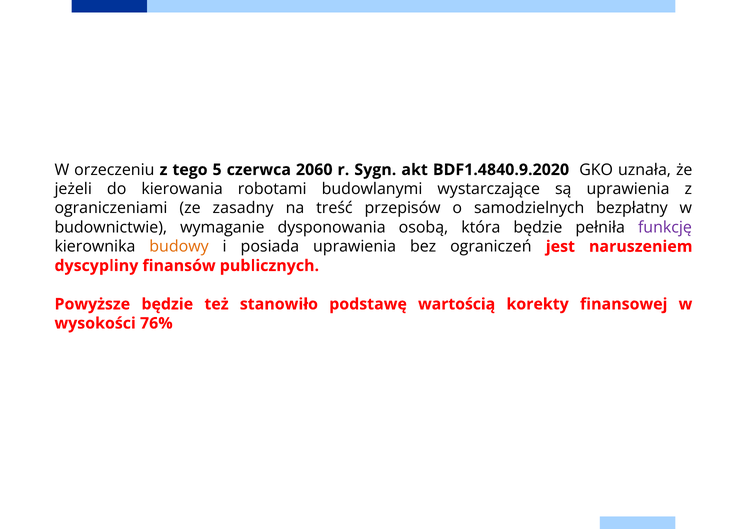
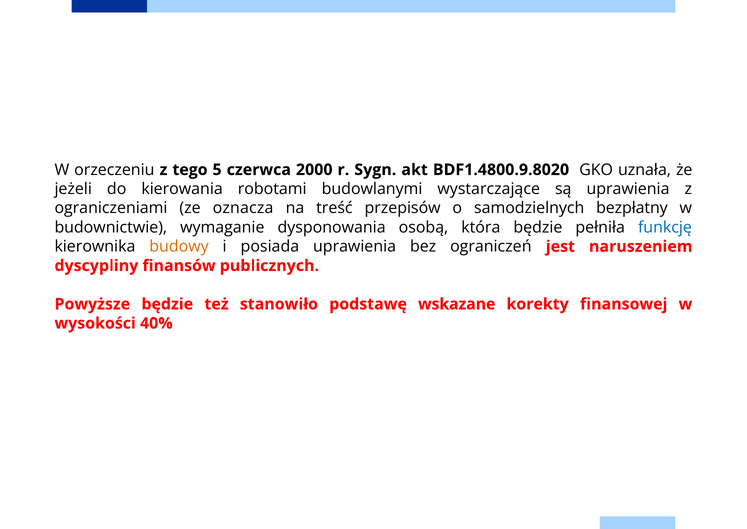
2060: 2060 -> 2000
BDF1.4840.9.2020: BDF1.4840.9.2020 -> BDF1.4800.9.8020
zasadny: zasadny -> oznacza
funkcję colour: purple -> blue
wartością: wartością -> wskazane
76%: 76% -> 40%
